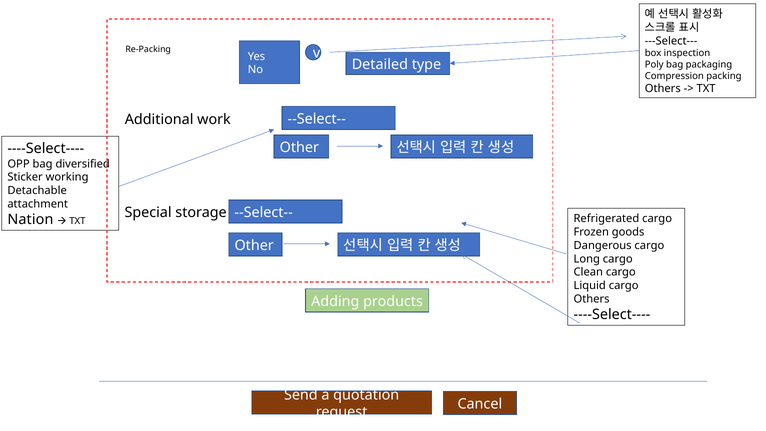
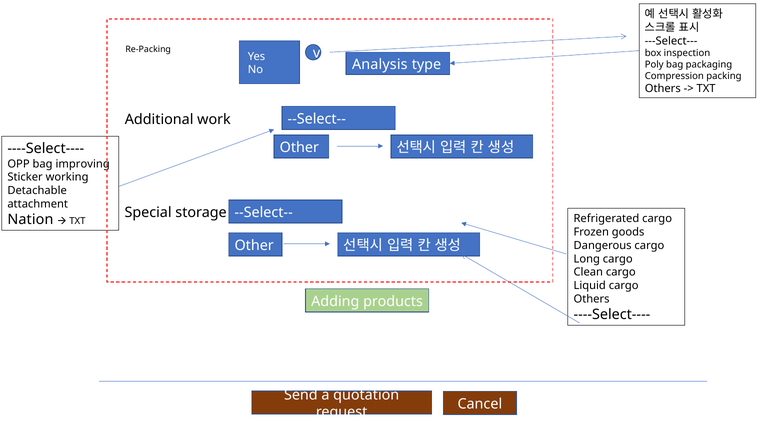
Detailed: Detailed -> Analysis
diversified: diversified -> improving
